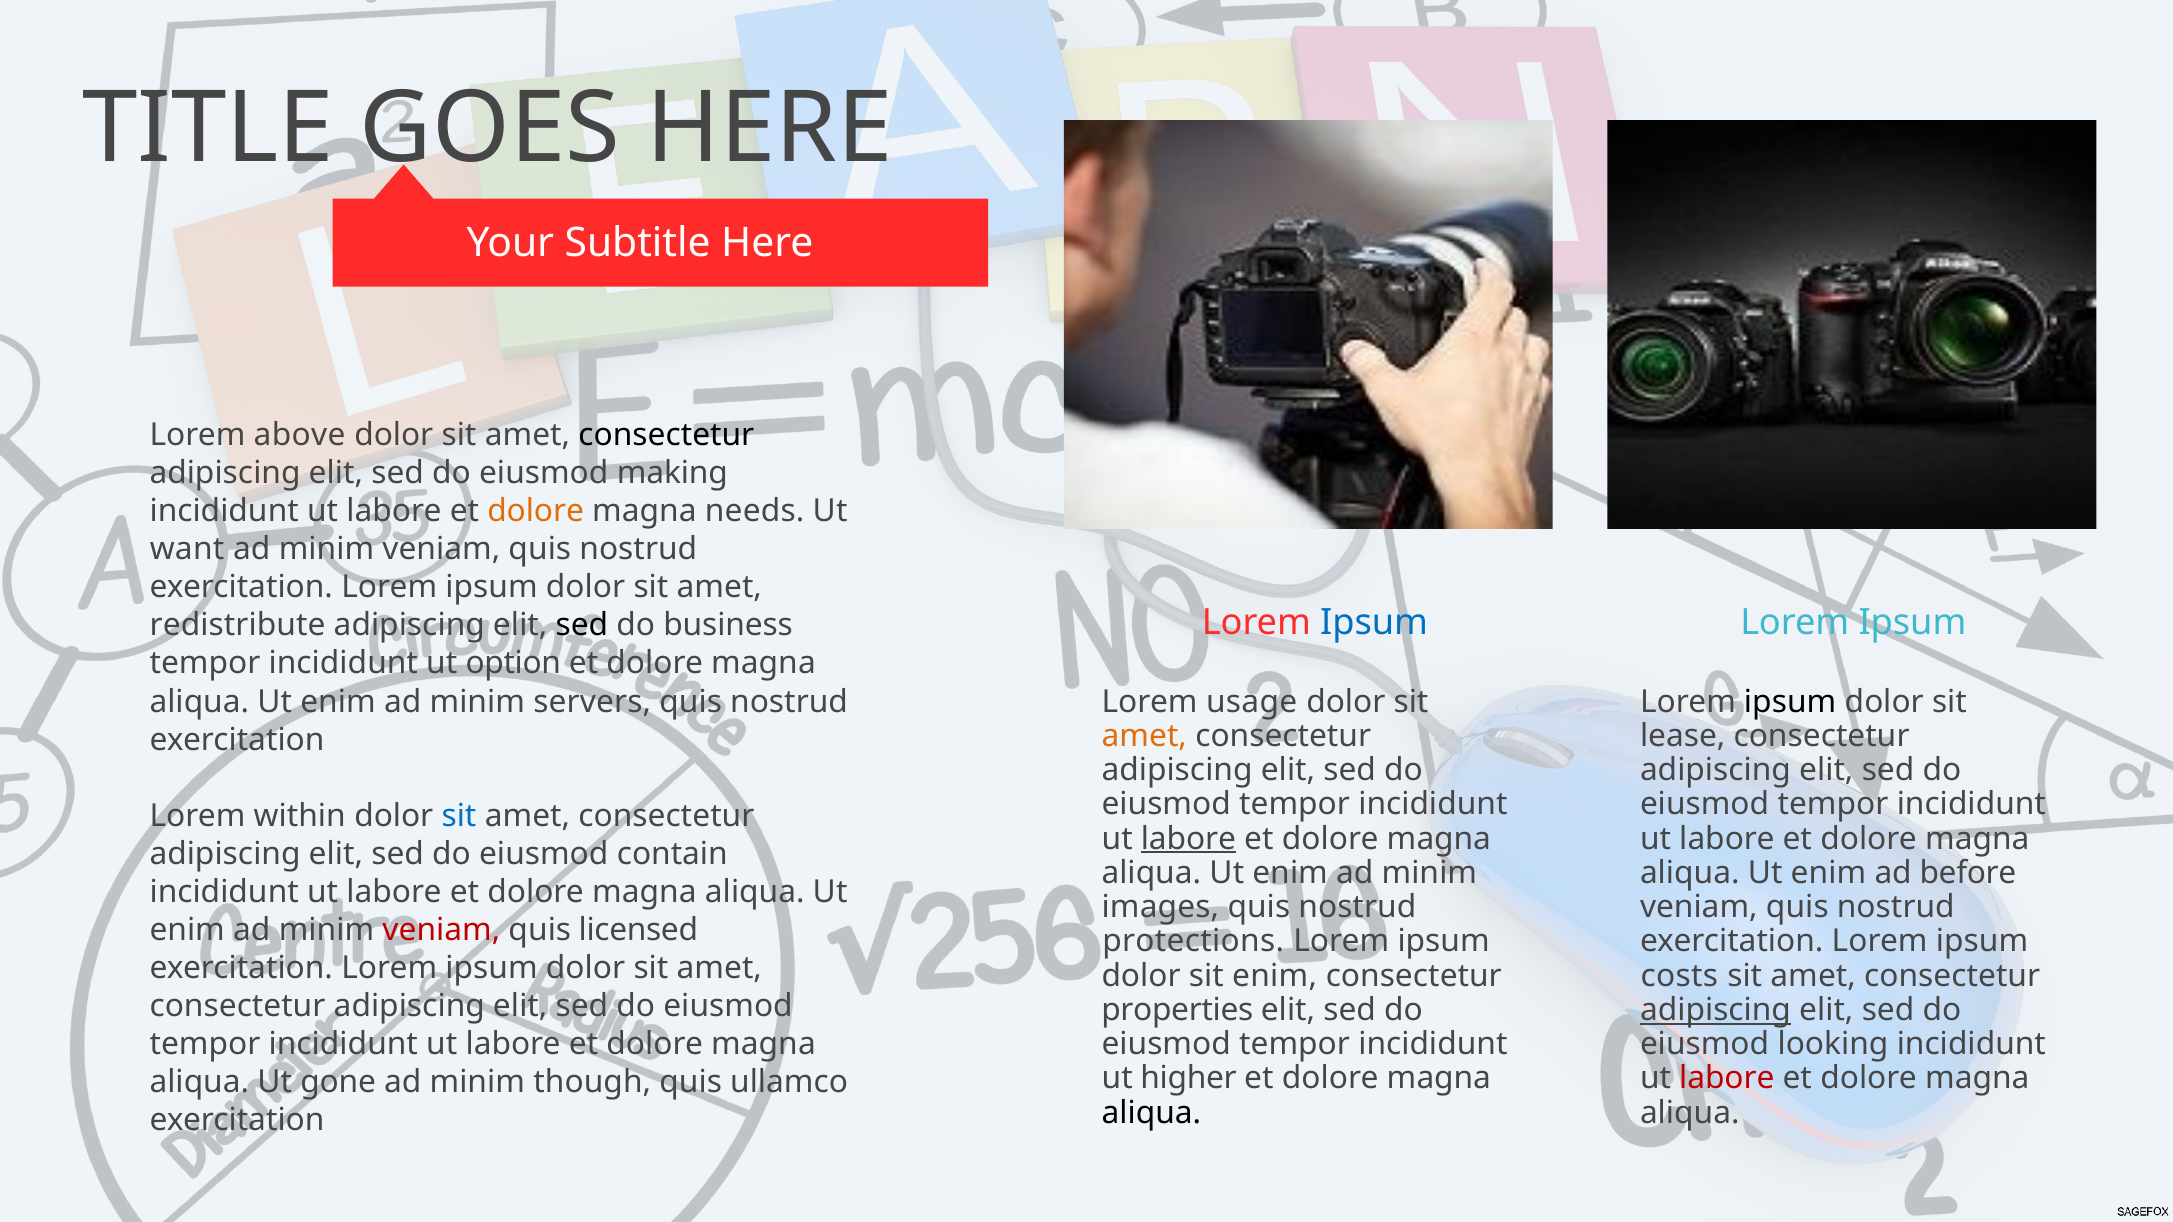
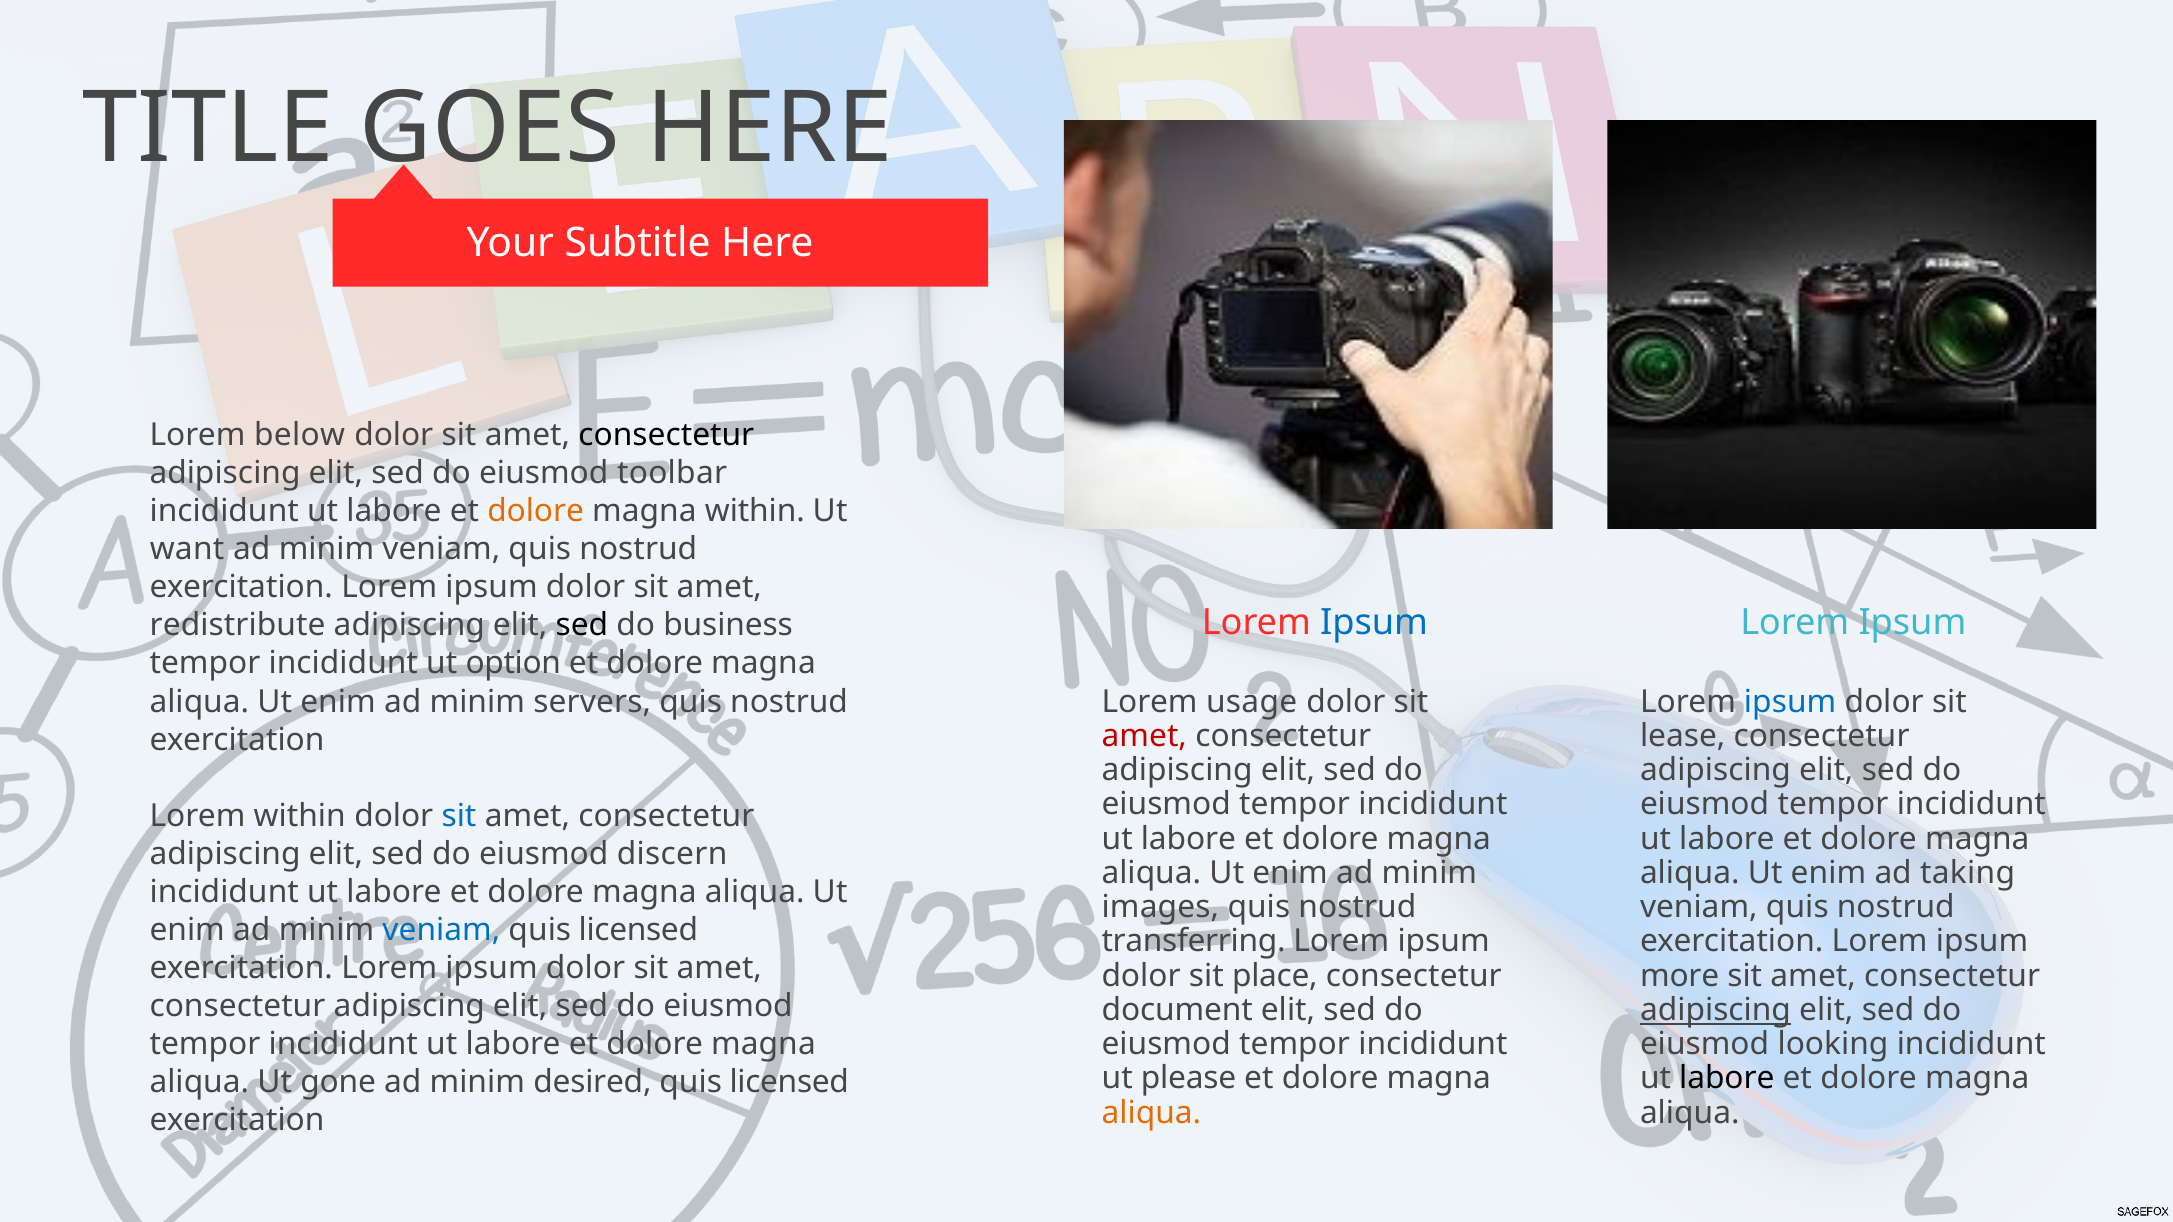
above: above -> below
making: making -> toolbar
magna needs: needs -> within
ipsum at (1790, 702) colour: black -> blue
amet at (1144, 736) colour: orange -> red
labore at (1188, 839) underline: present -> none
contain: contain -> discern
before: before -> taking
veniam at (441, 930) colour: red -> blue
protections: protections -> transferring
sit enim: enim -> place
costs: costs -> more
properties: properties -> document
higher: higher -> please
labore at (1727, 1079) colour: red -> black
though: though -> desired
ullamco at (789, 1082): ullamco -> licensed
aliqua at (1151, 1113) colour: black -> orange
